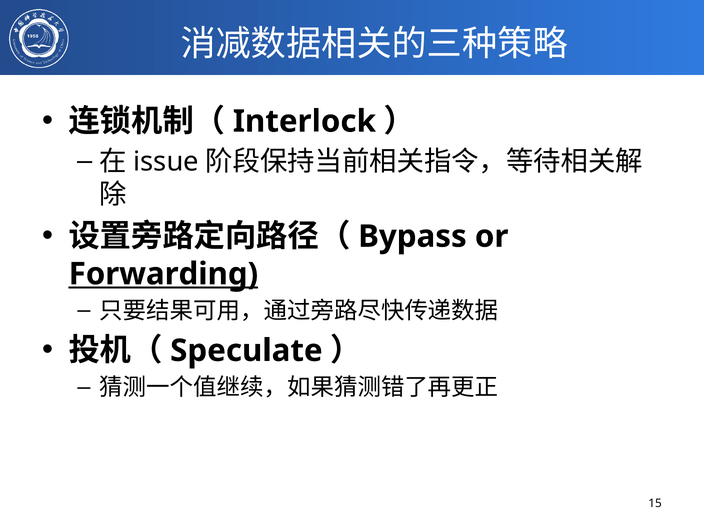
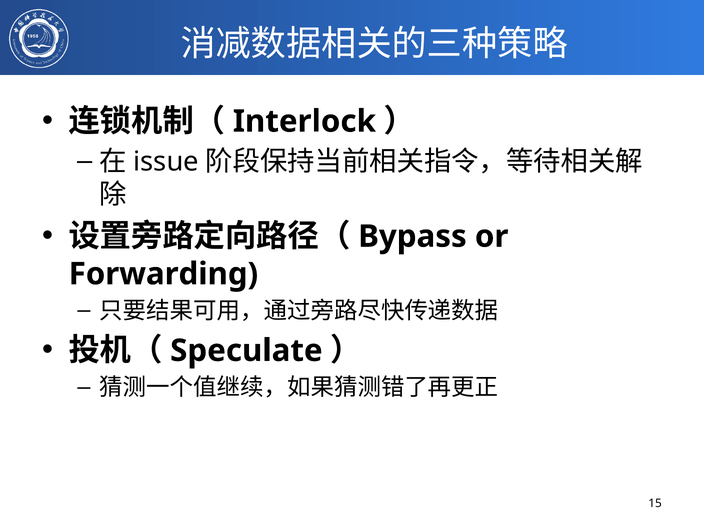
Forwarding underline: present -> none
